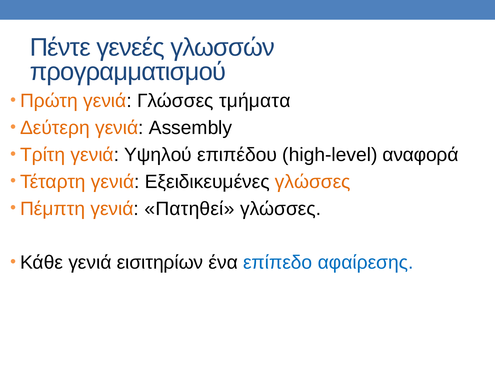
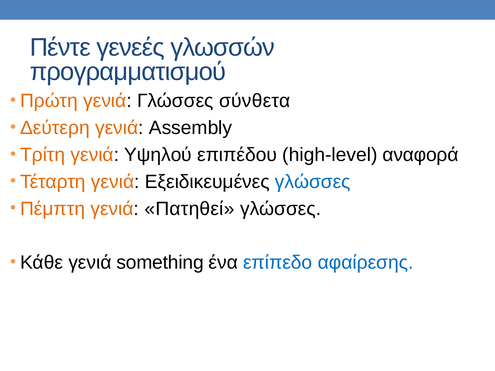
τμήματα: τμήματα -> σύνθετα
γλώσσες at (313, 182) colour: orange -> blue
εισιτηρίων: εισιτηρίων -> something
